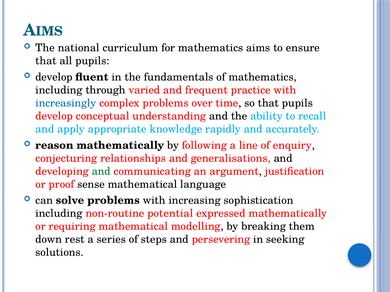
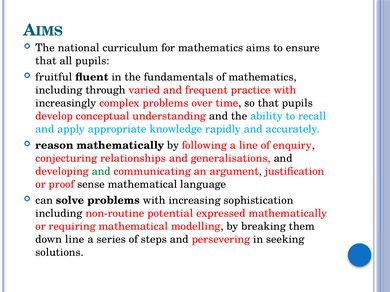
develop at (54, 77): develop -> fruitful
increasingly colour: blue -> black
down rest: rest -> line
